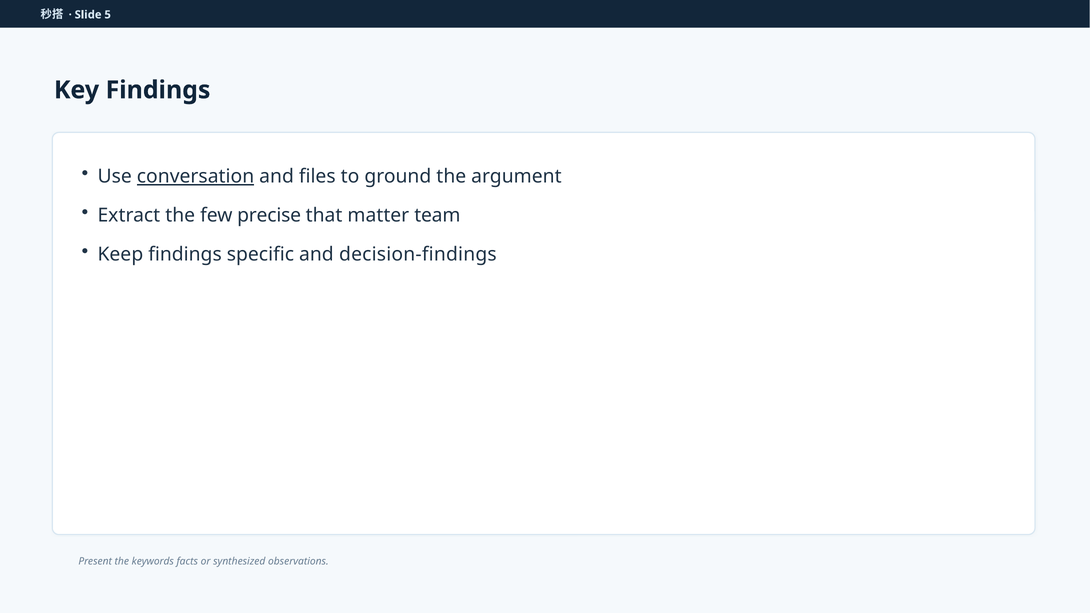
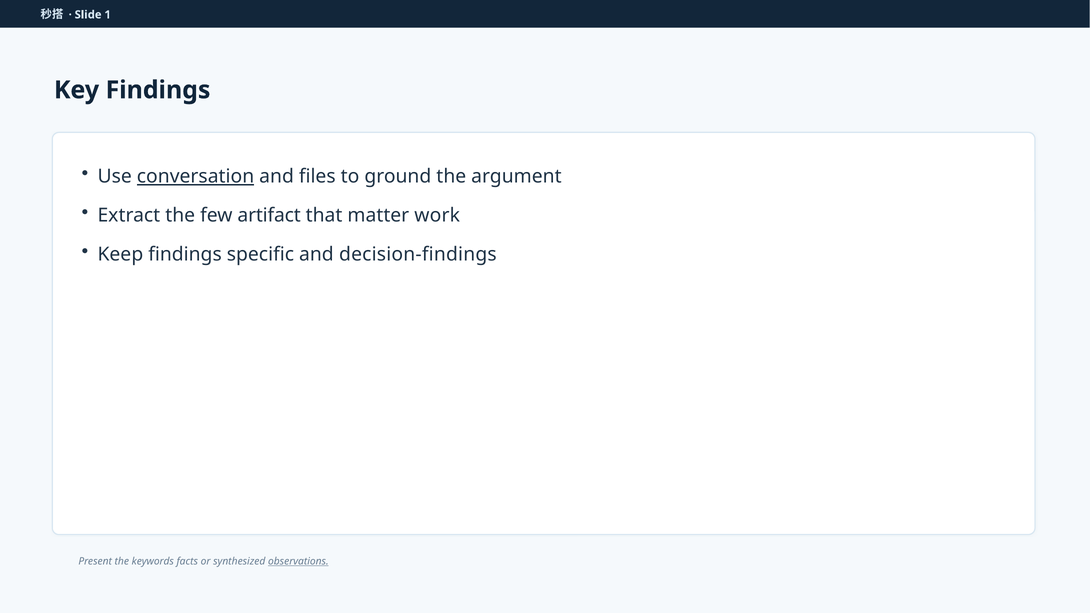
5: 5 -> 1
precise: precise -> artifact
team: team -> work
observations underline: none -> present
